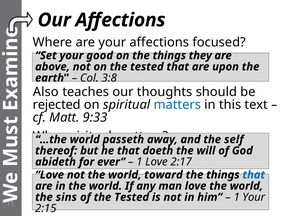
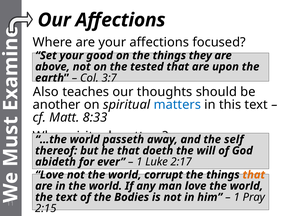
3:8: 3:8 -> 3:7
rejected: rejected -> another
9:33: 9:33 -> 8:33
1 Love: Love -> Luke
toward: toward -> corrupt
that at (254, 175) colour: blue -> orange
the sins: sins -> text
of the Tested: Tested -> Bodies
1 Your: Your -> Pray
